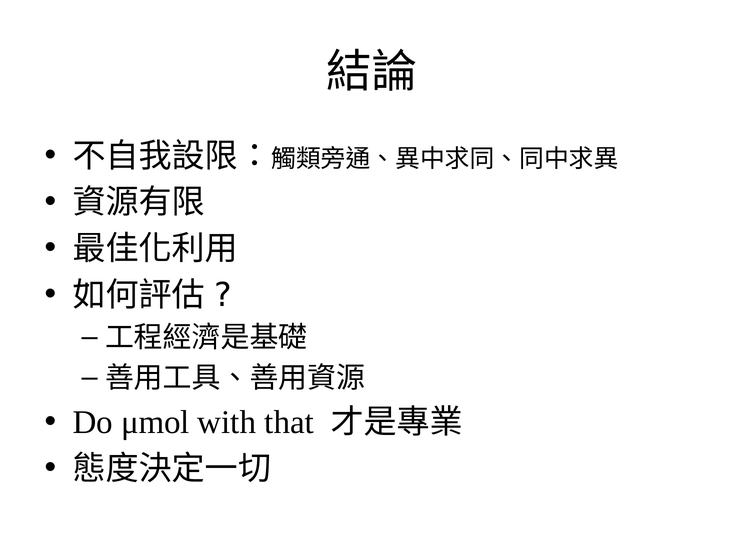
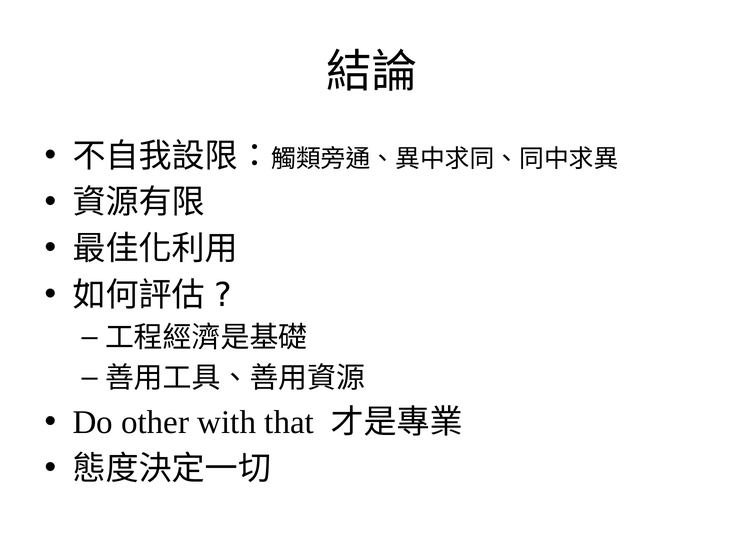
μmol: μmol -> other
